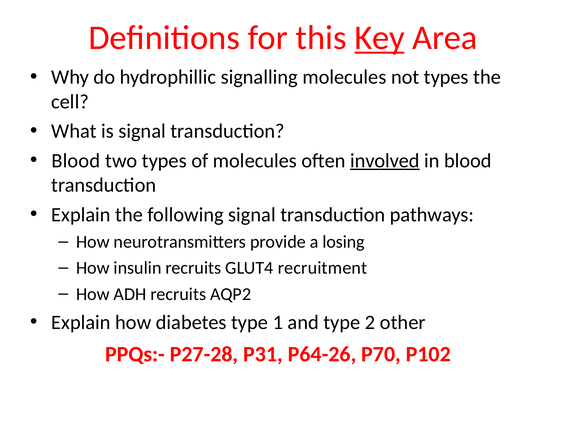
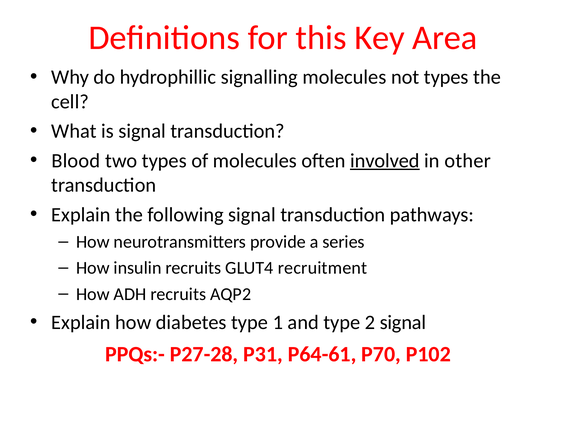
Key underline: present -> none
in blood: blood -> other
losing: losing -> series
2 other: other -> signal
P64-26: P64-26 -> P64-61
